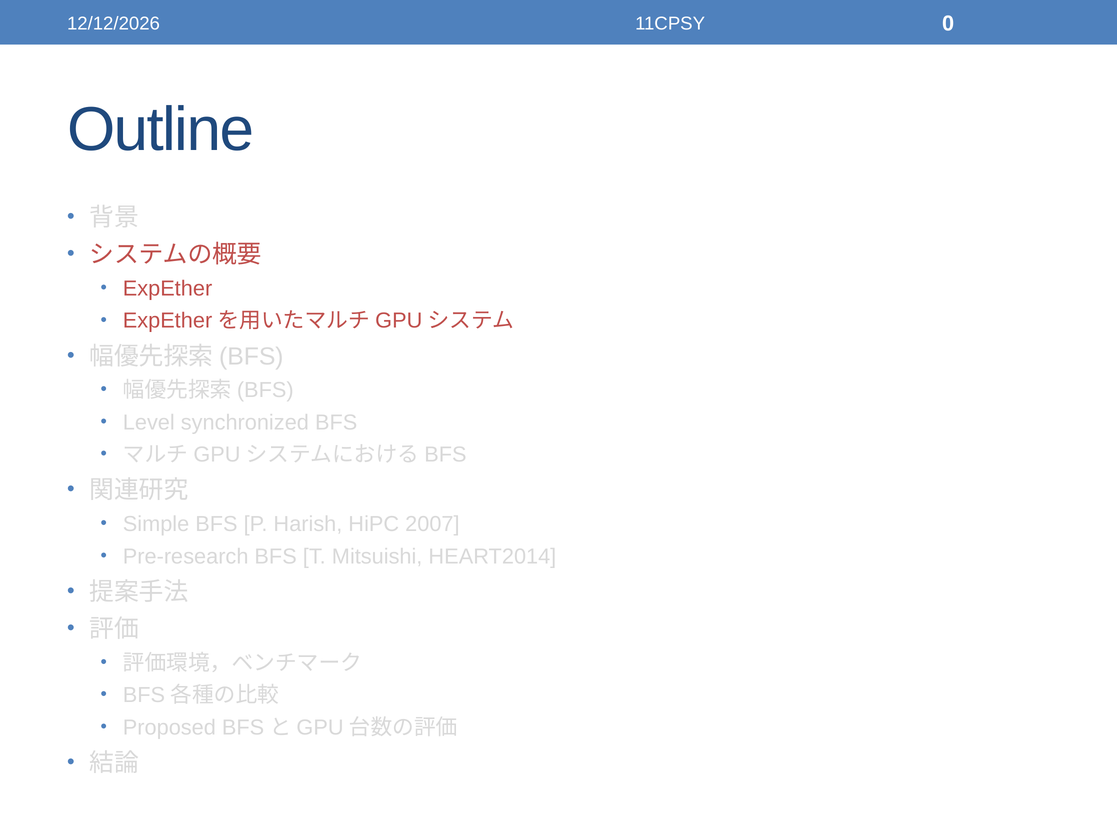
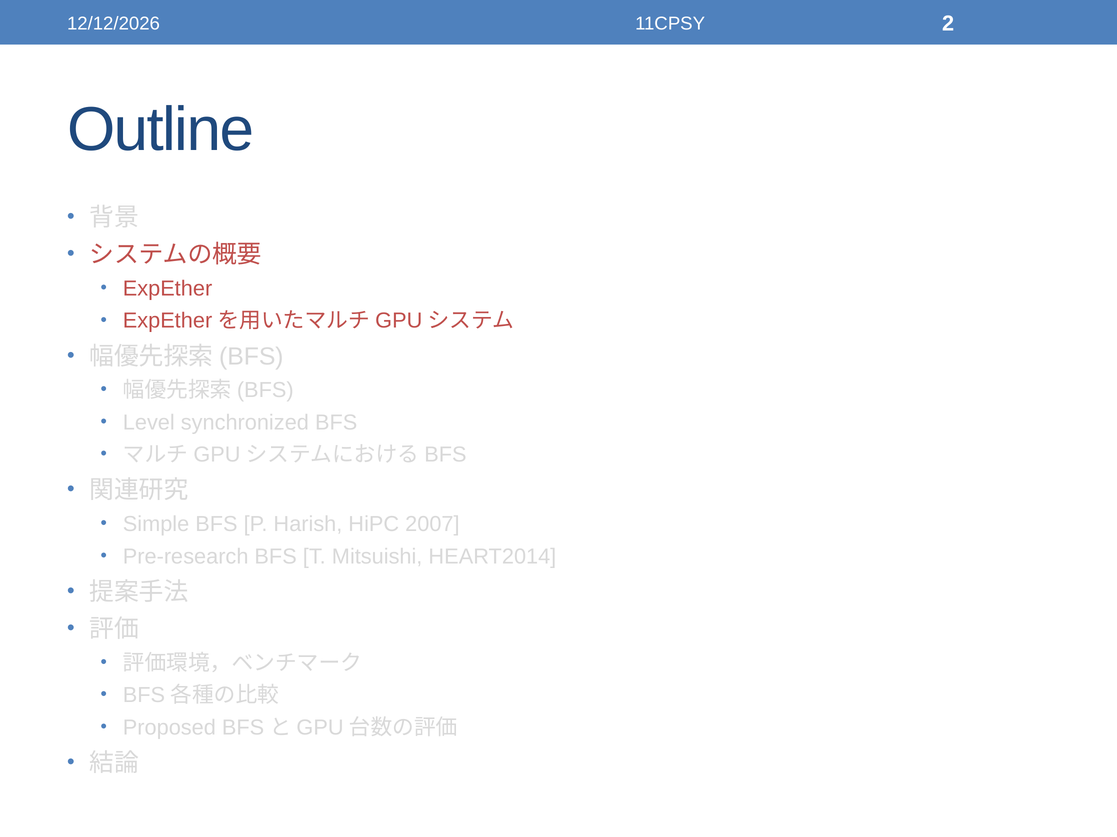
0: 0 -> 2
